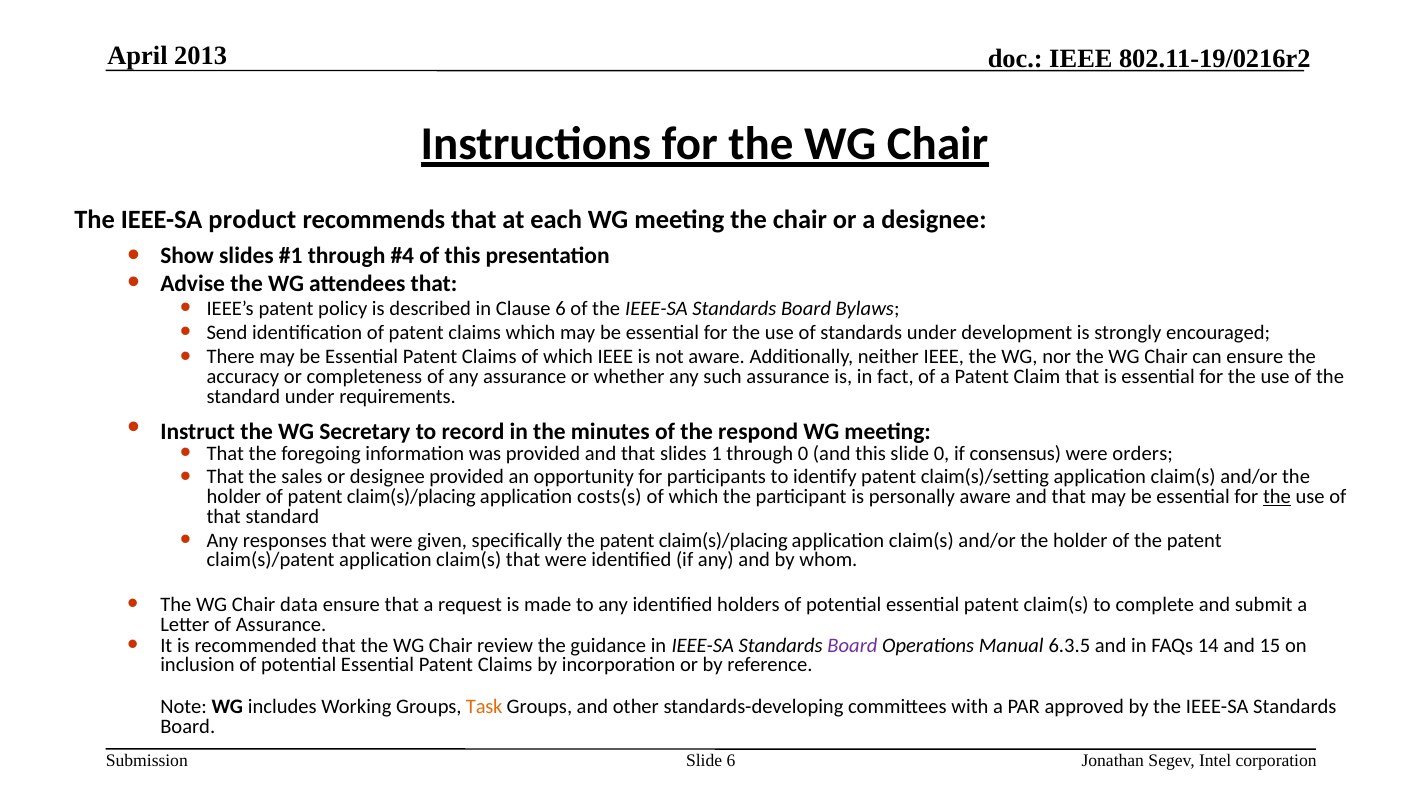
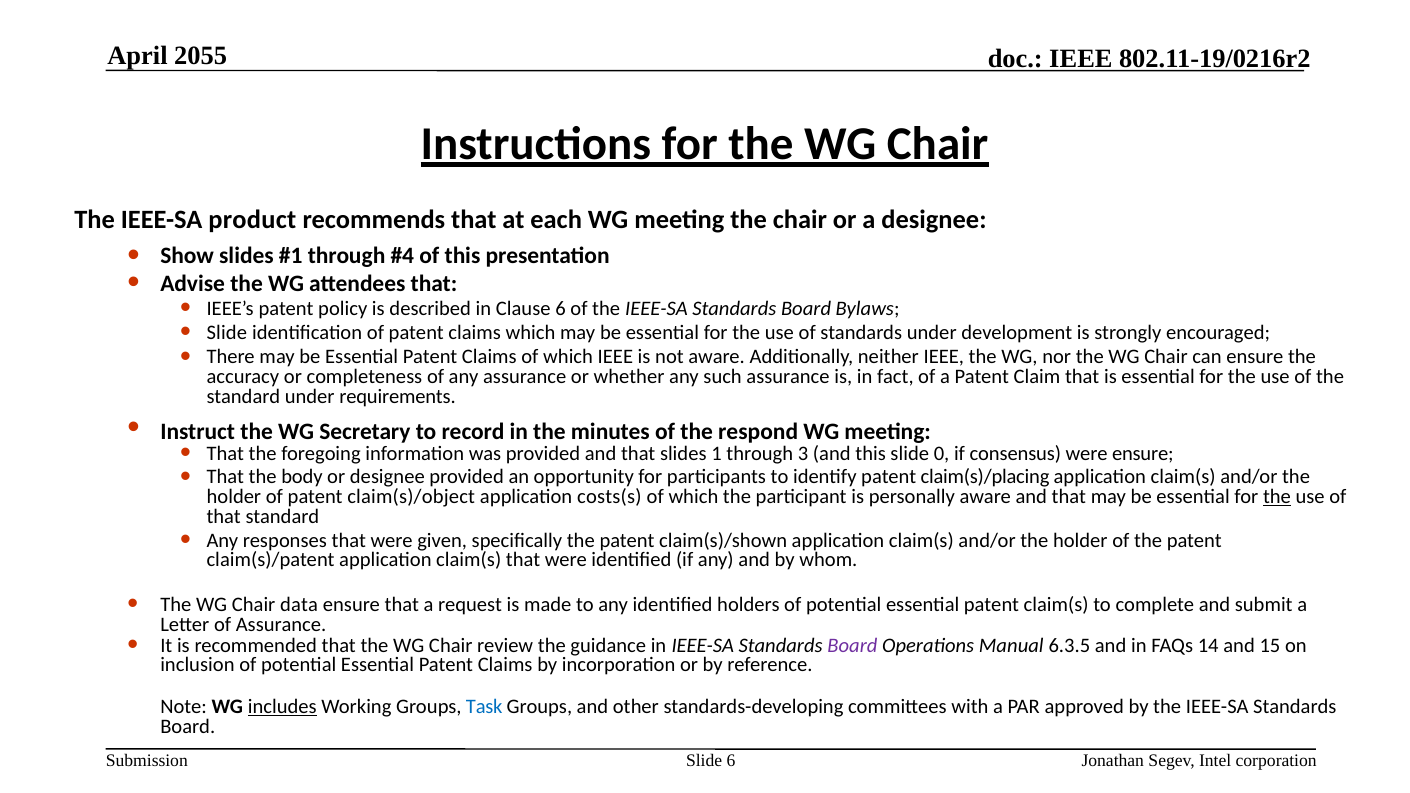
2013: 2013 -> 2055
Send at (227, 333): Send -> Slide
through 0: 0 -> 3
were orders: orders -> ensure
sales: sales -> body
claim(s)/setting: claim(s)/setting -> claim(s)/placing
of patent claim(s)/placing: claim(s)/placing -> claim(s)/object
the patent claim(s)/placing: claim(s)/placing -> claim(s)/shown
includes underline: none -> present
Task colour: orange -> blue
